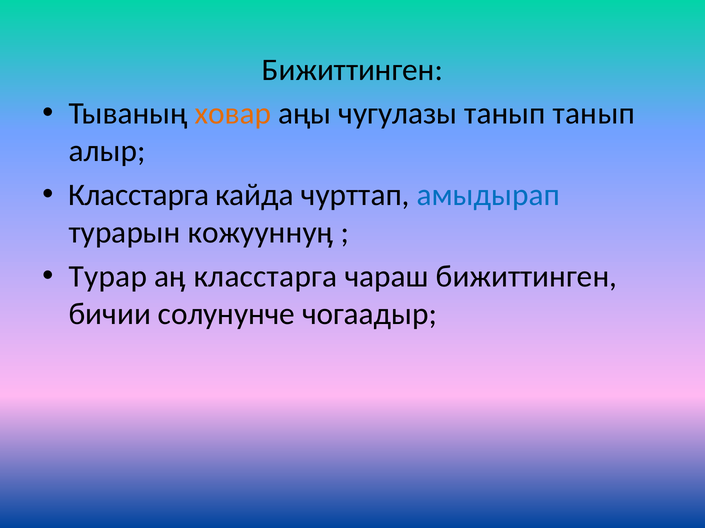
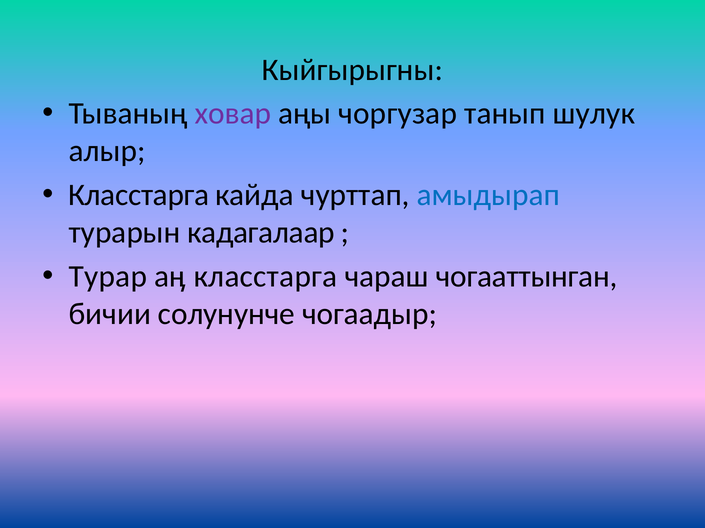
Бижиттинген at (352, 70): Бижиттинген -> Кыйгырыгны
ховар colour: orange -> purple
чугулазы: чугулазы -> чоргузар
танып танып: танып -> шулук
кожууннуӊ: кожууннуӊ -> кадагалаар
чараш бижиттинген: бижиттинген -> чогааттынган
